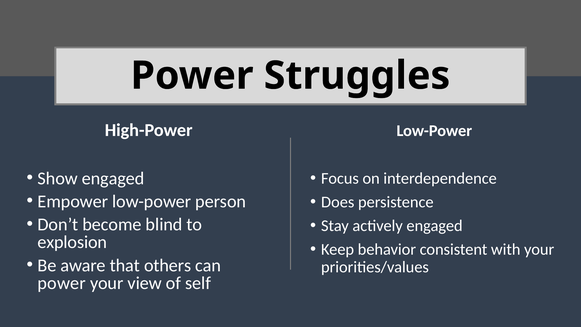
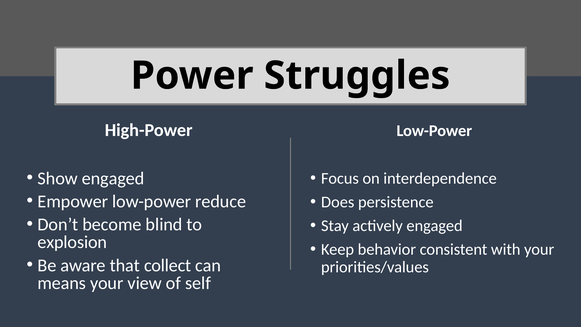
person: person -> reduce
others: others -> collect
power at (62, 283): power -> means
